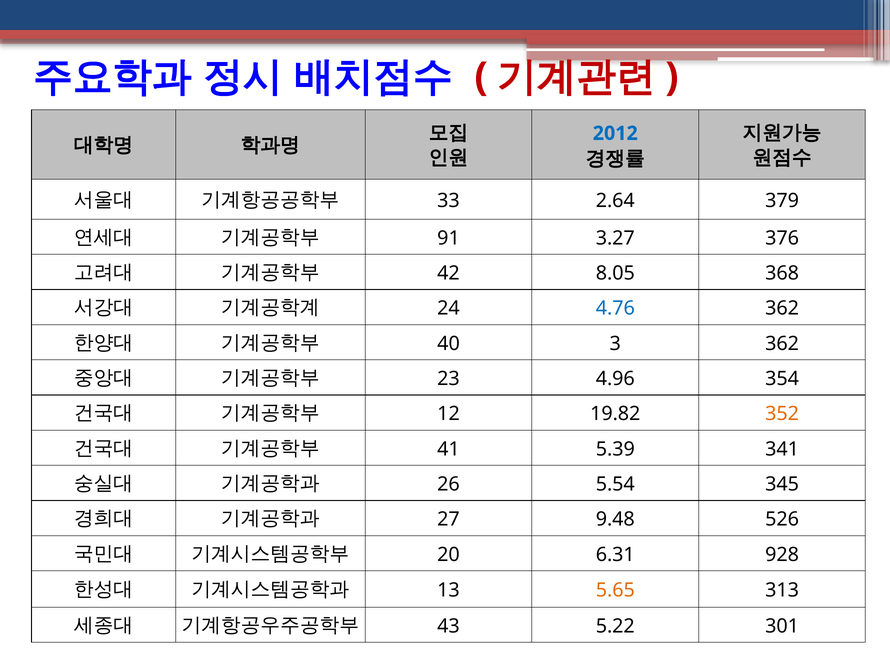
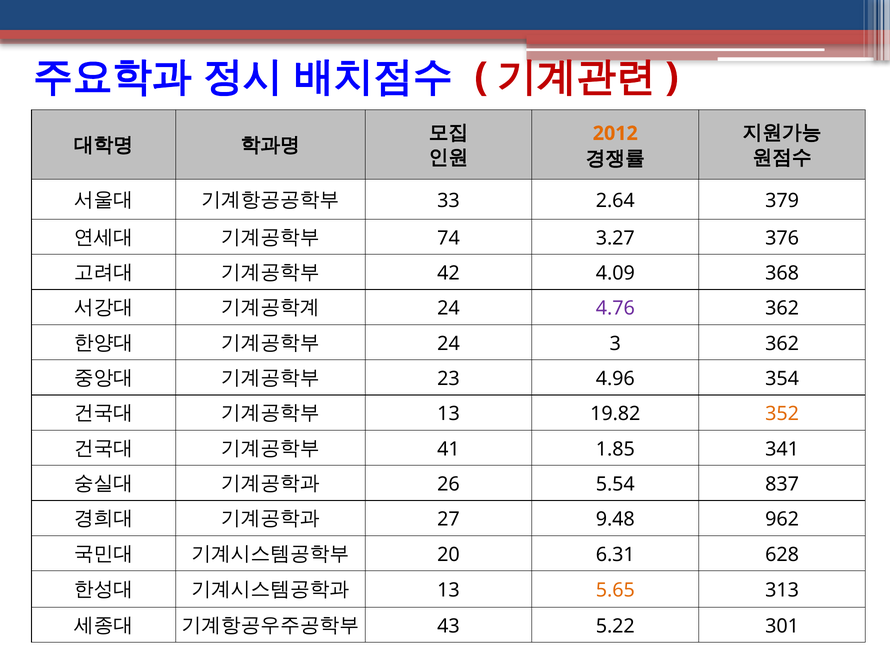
2012 colour: blue -> orange
91: 91 -> 74
8.05: 8.05 -> 4.09
4.76 colour: blue -> purple
40 at (449, 343): 40 -> 24
12 at (449, 414): 12 -> 13
5.39: 5.39 -> 1.85
345: 345 -> 837
526: 526 -> 962
928: 928 -> 628
